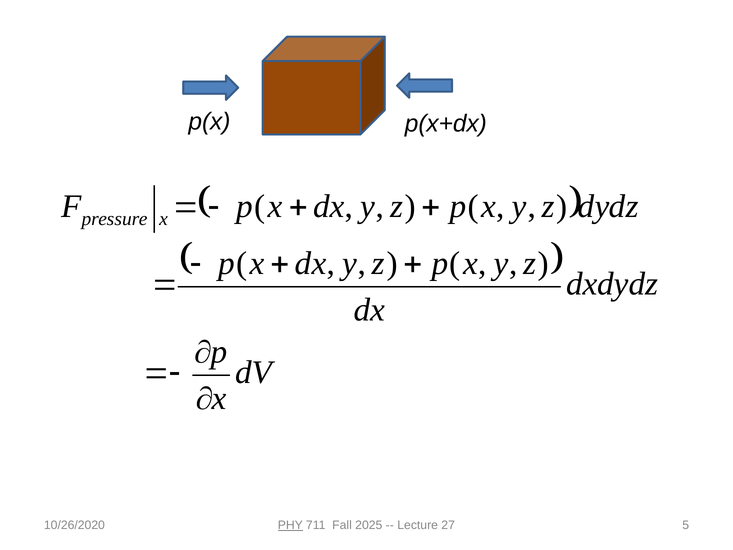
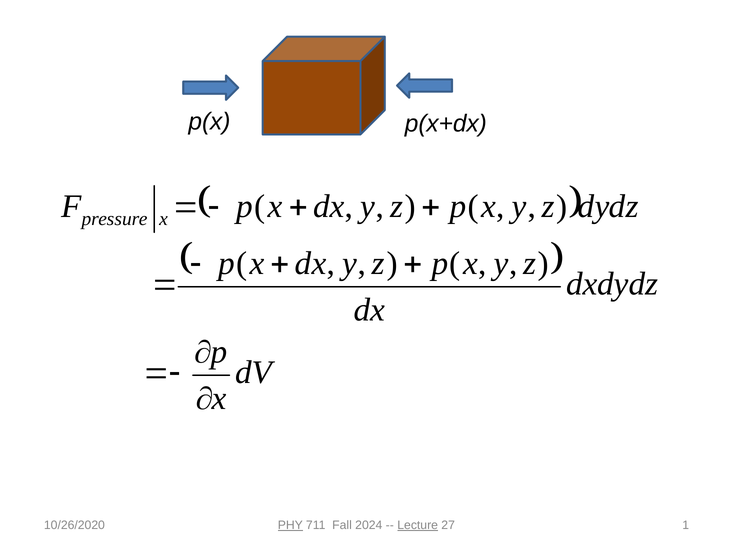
2025: 2025 -> 2024
Lecture underline: none -> present
5: 5 -> 1
